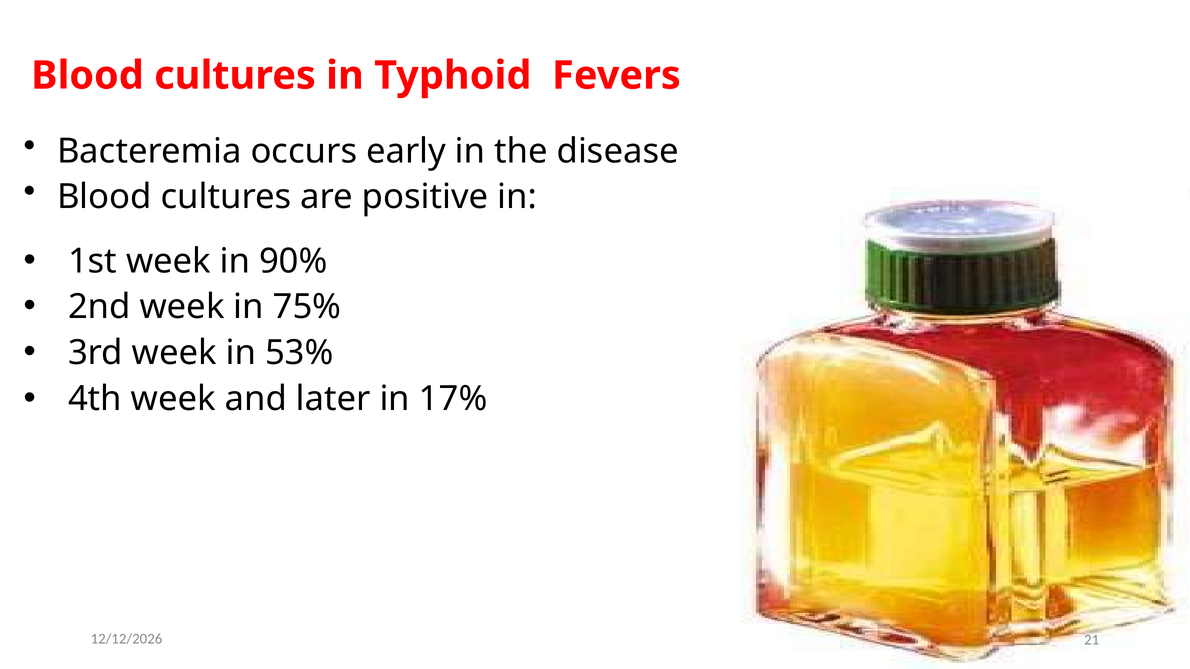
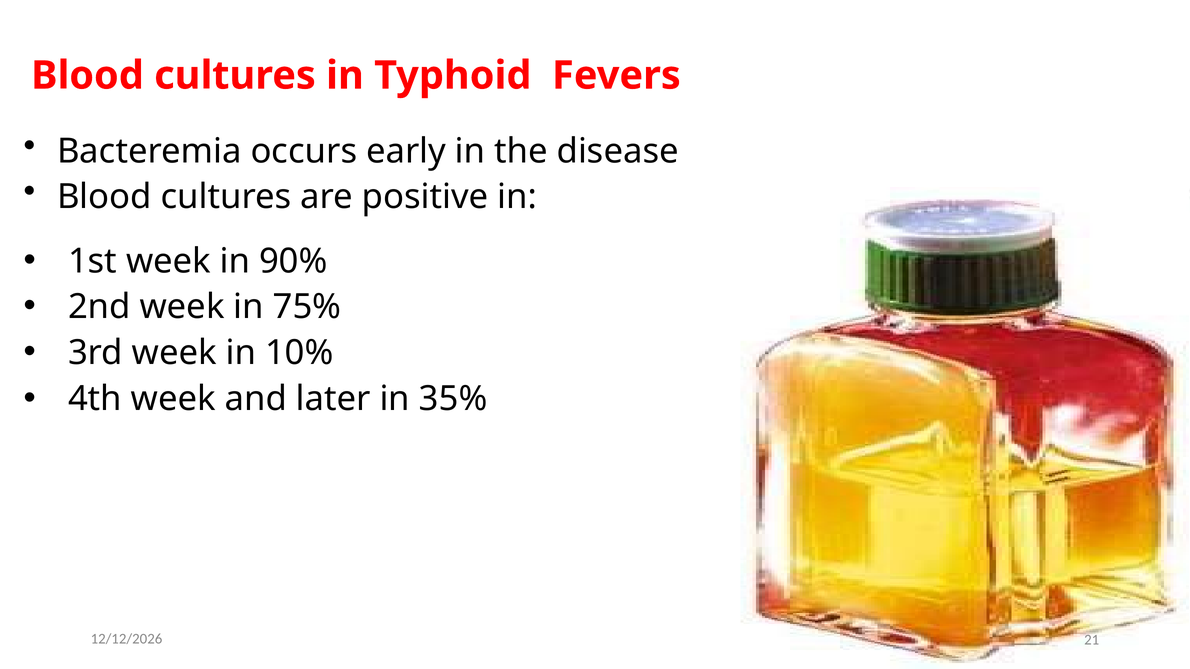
53%: 53% -> 10%
17%: 17% -> 35%
